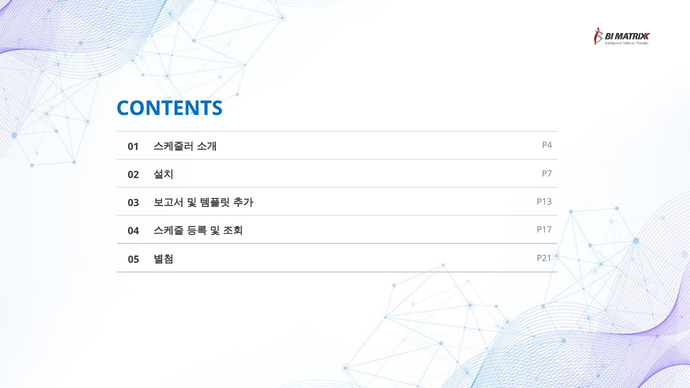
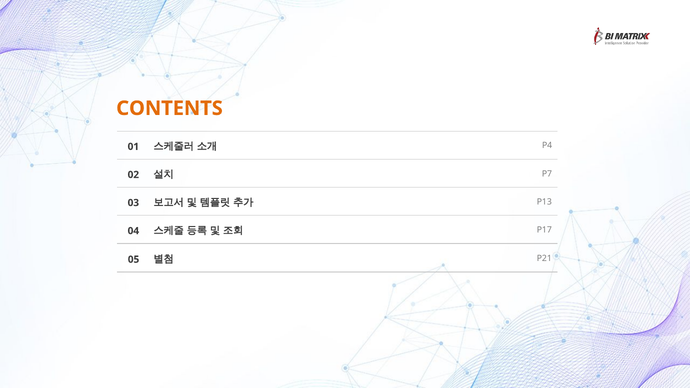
CONTENTS colour: blue -> orange
